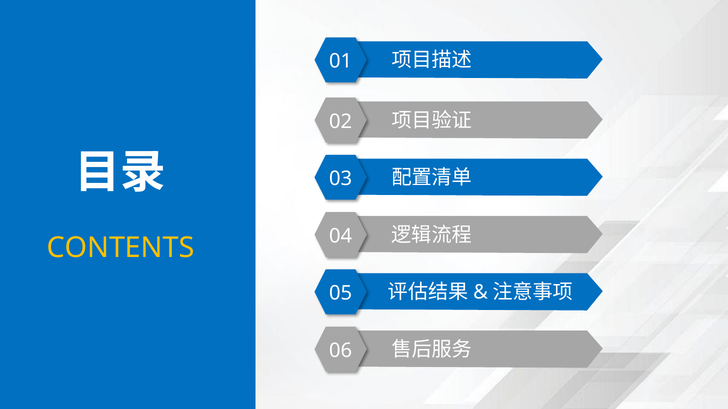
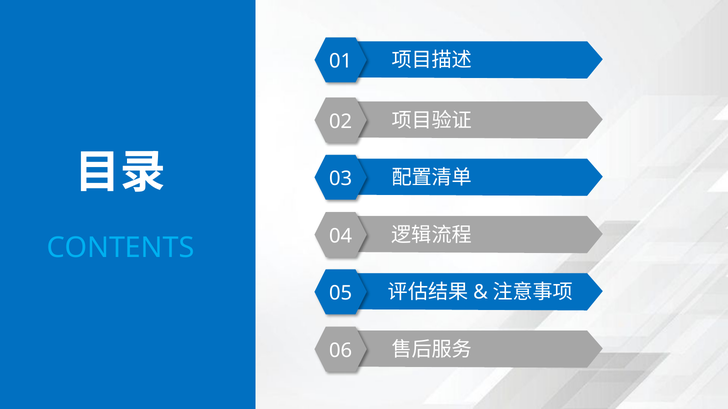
CONTENTS colour: yellow -> light blue
